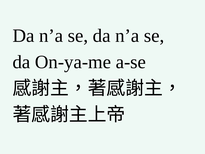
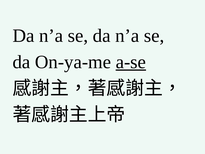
a-se underline: none -> present
